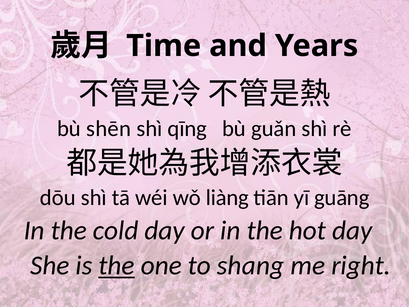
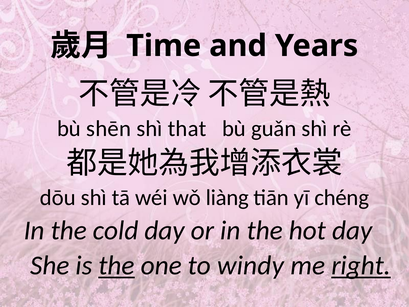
qīng: qīng -> that
guāng: guāng -> chéng
shang: shang -> windy
right underline: none -> present
